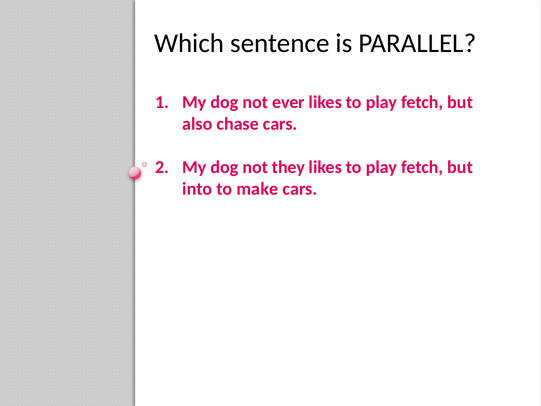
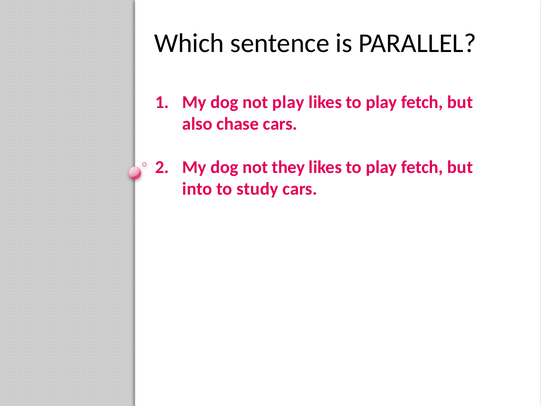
not ever: ever -> play
make: make -> study
